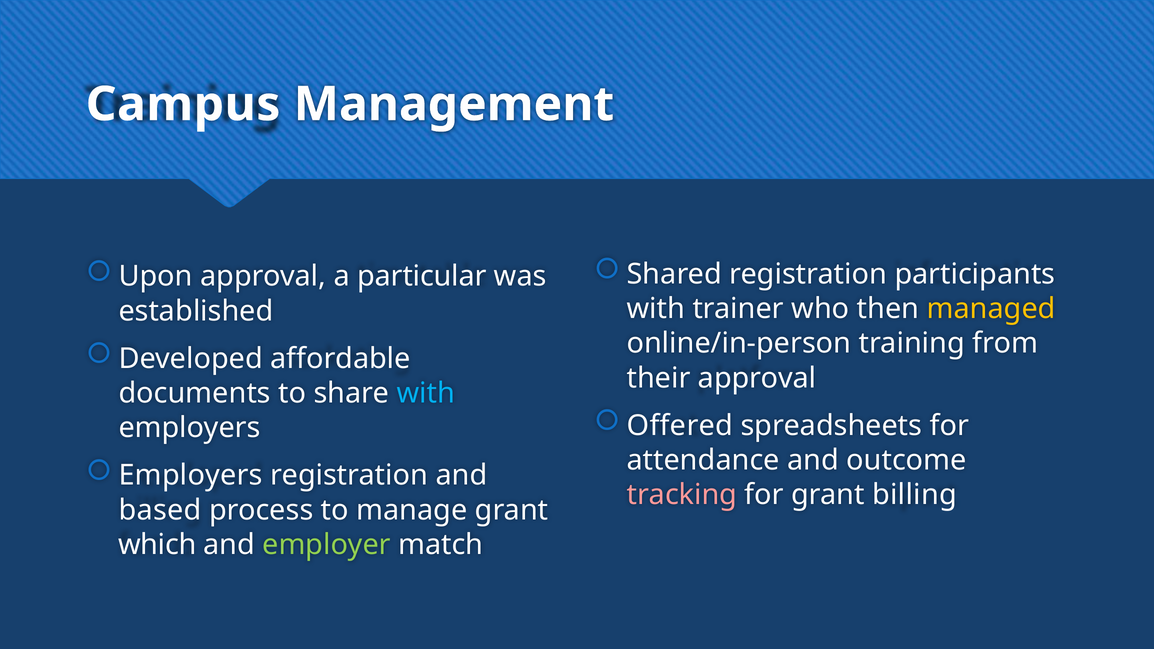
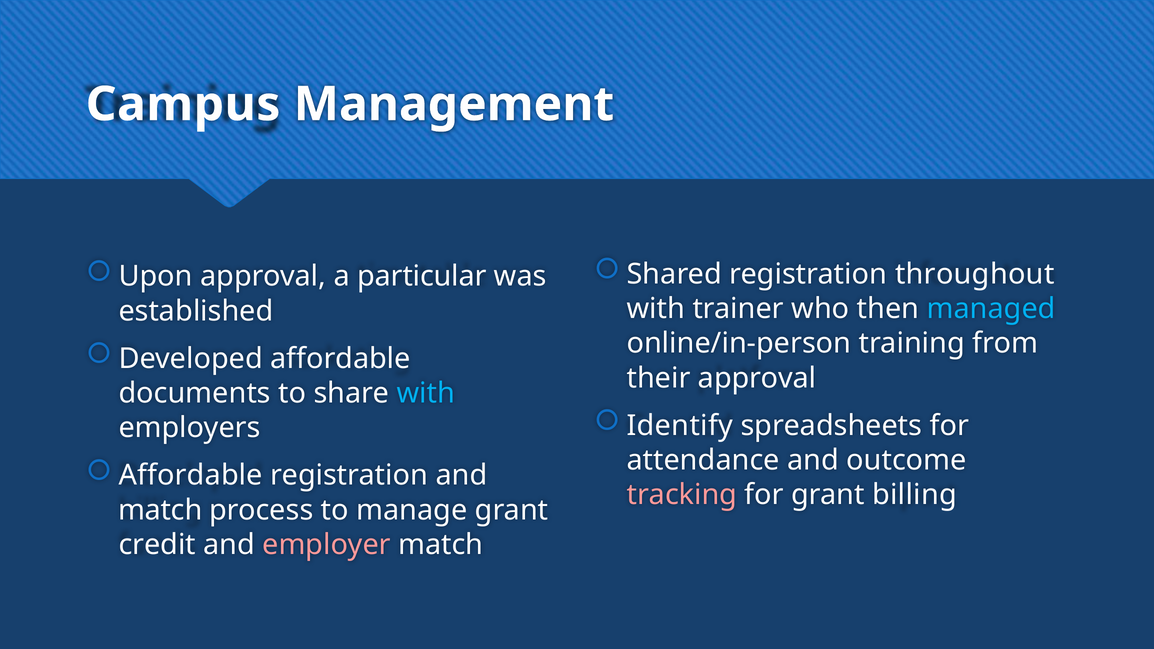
participants: participants -> throughout
managed colour: yellow -> light blue
Offered: Offered -> Identify
Employers at (191, 475): Employers -> Affordable
based at (160, 510): based -> match
which: which -> credit
employer colour: light green -> pink
